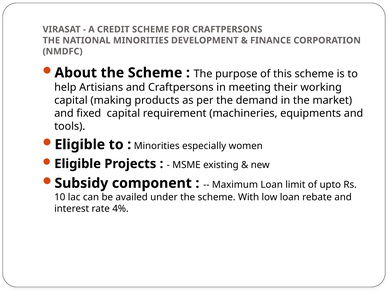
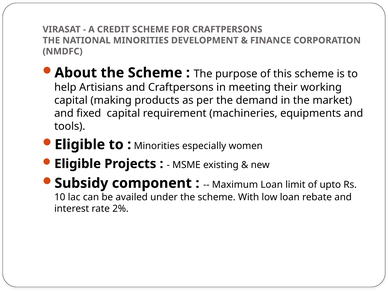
4%: 4% -> 2%
